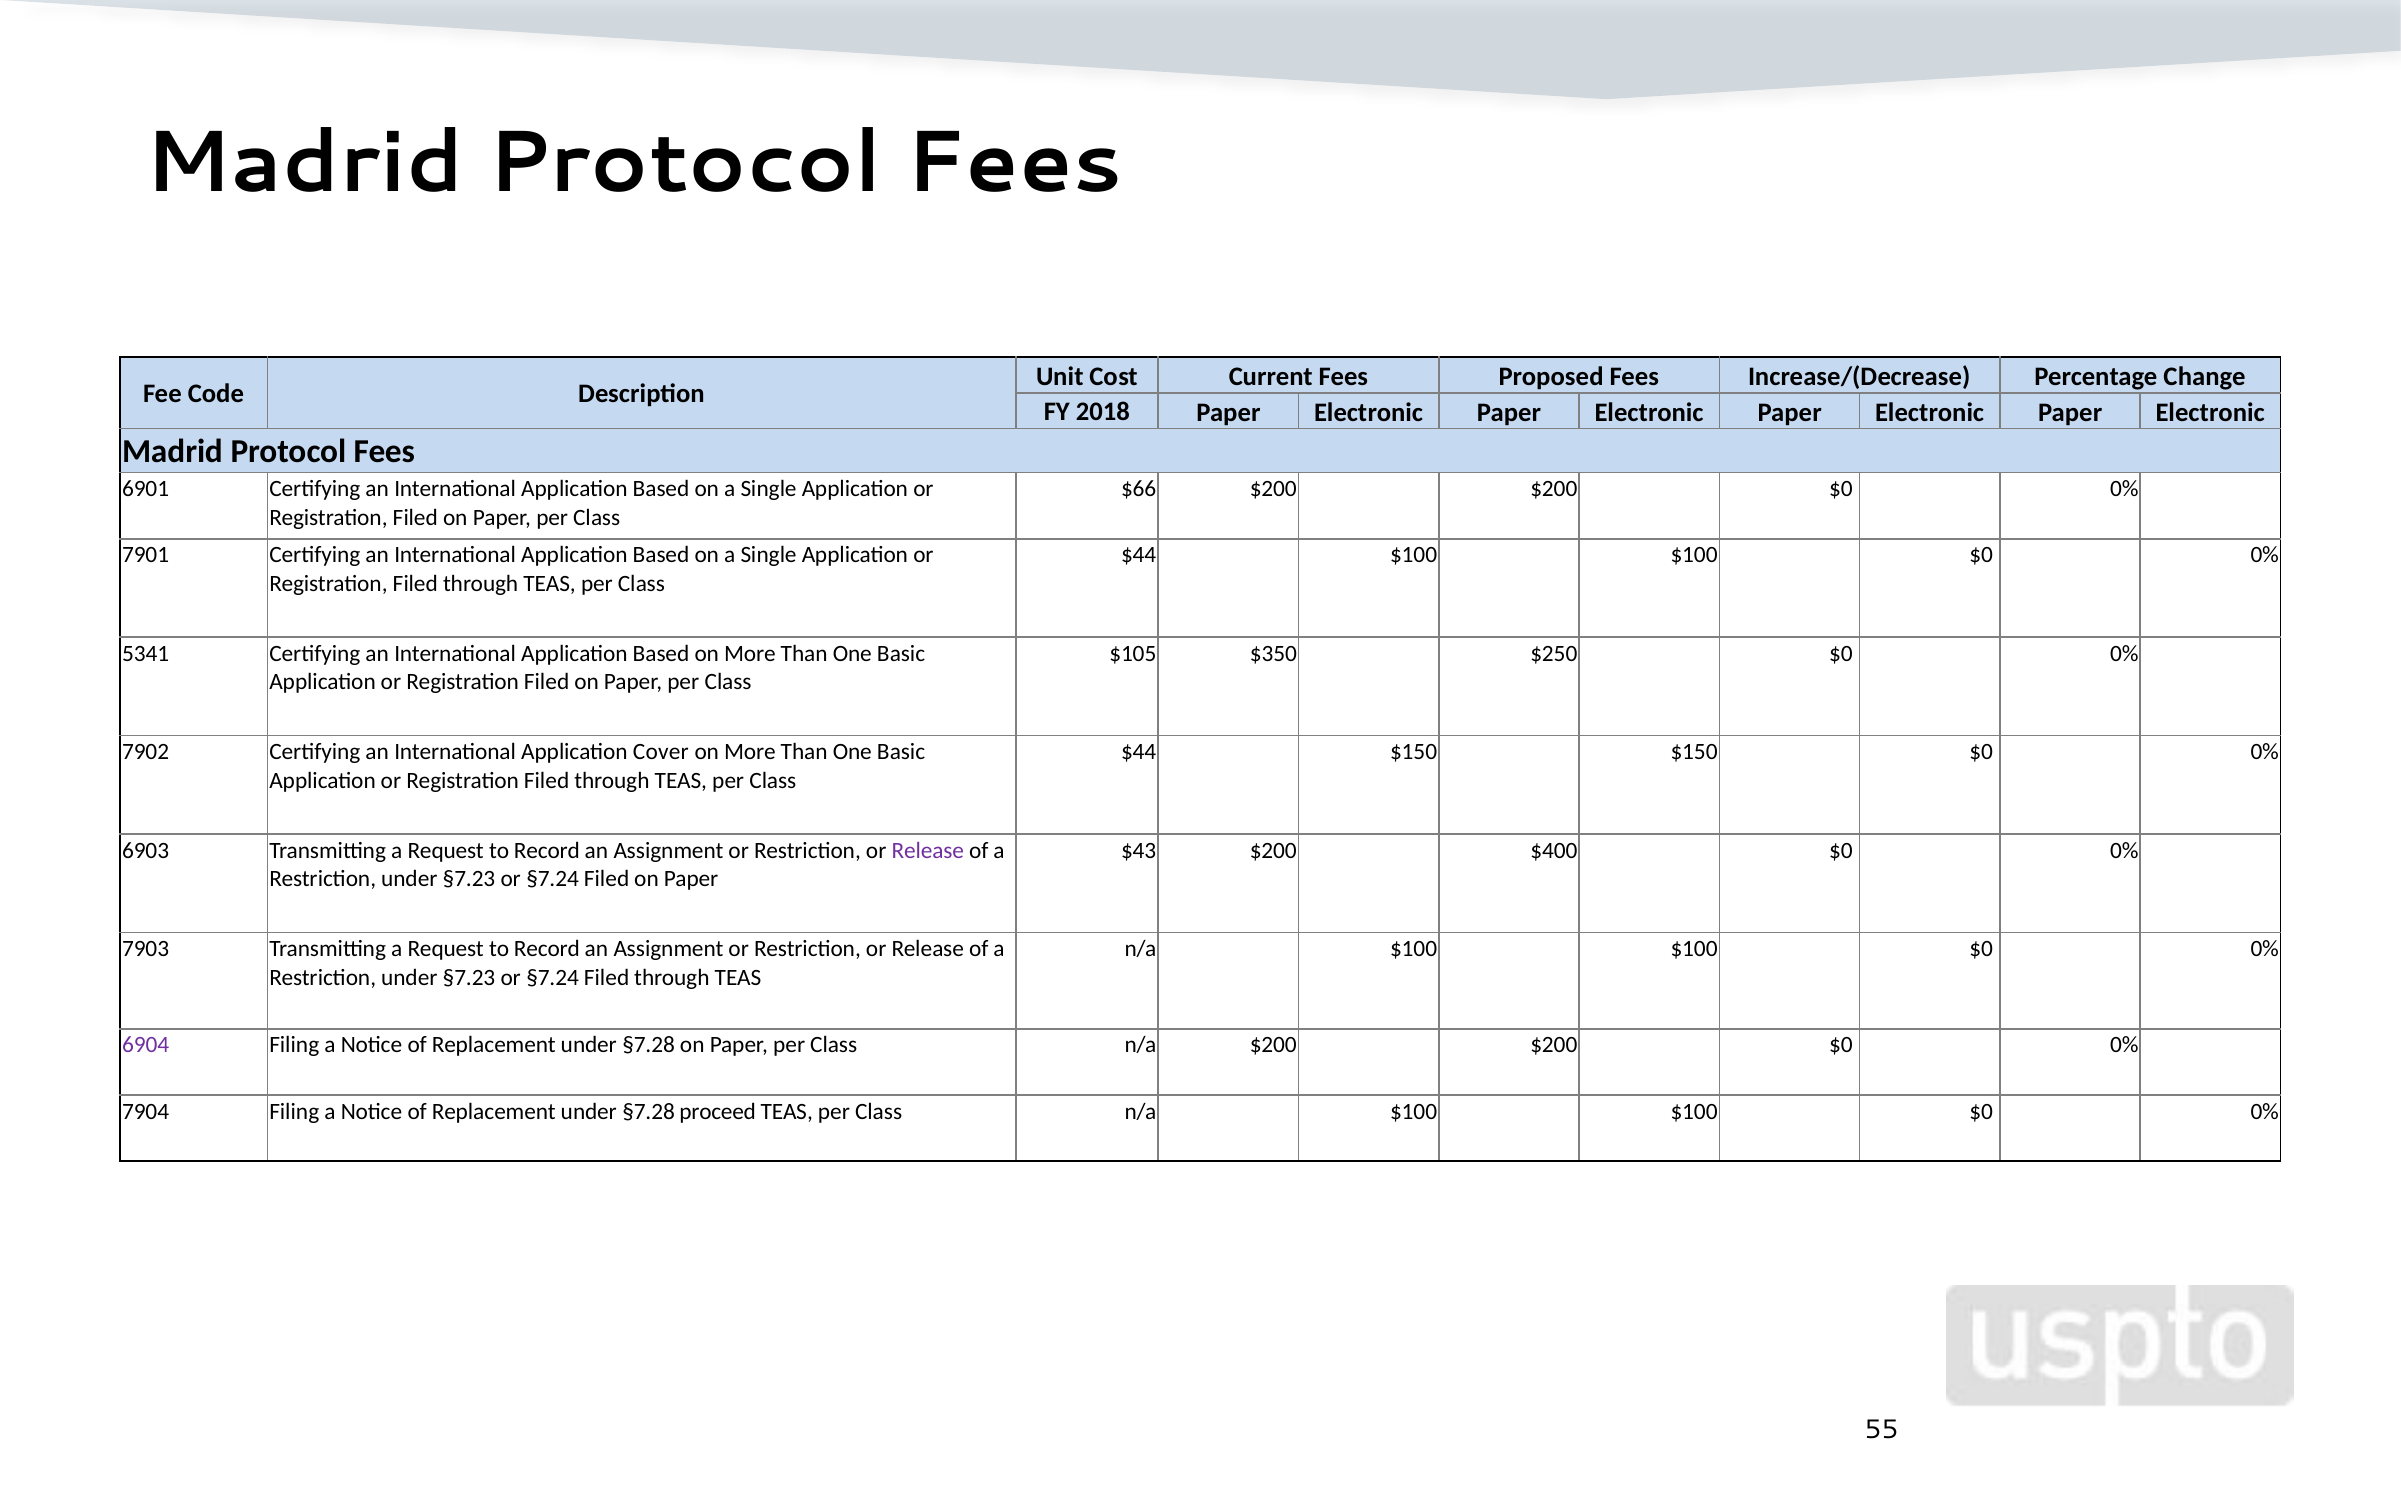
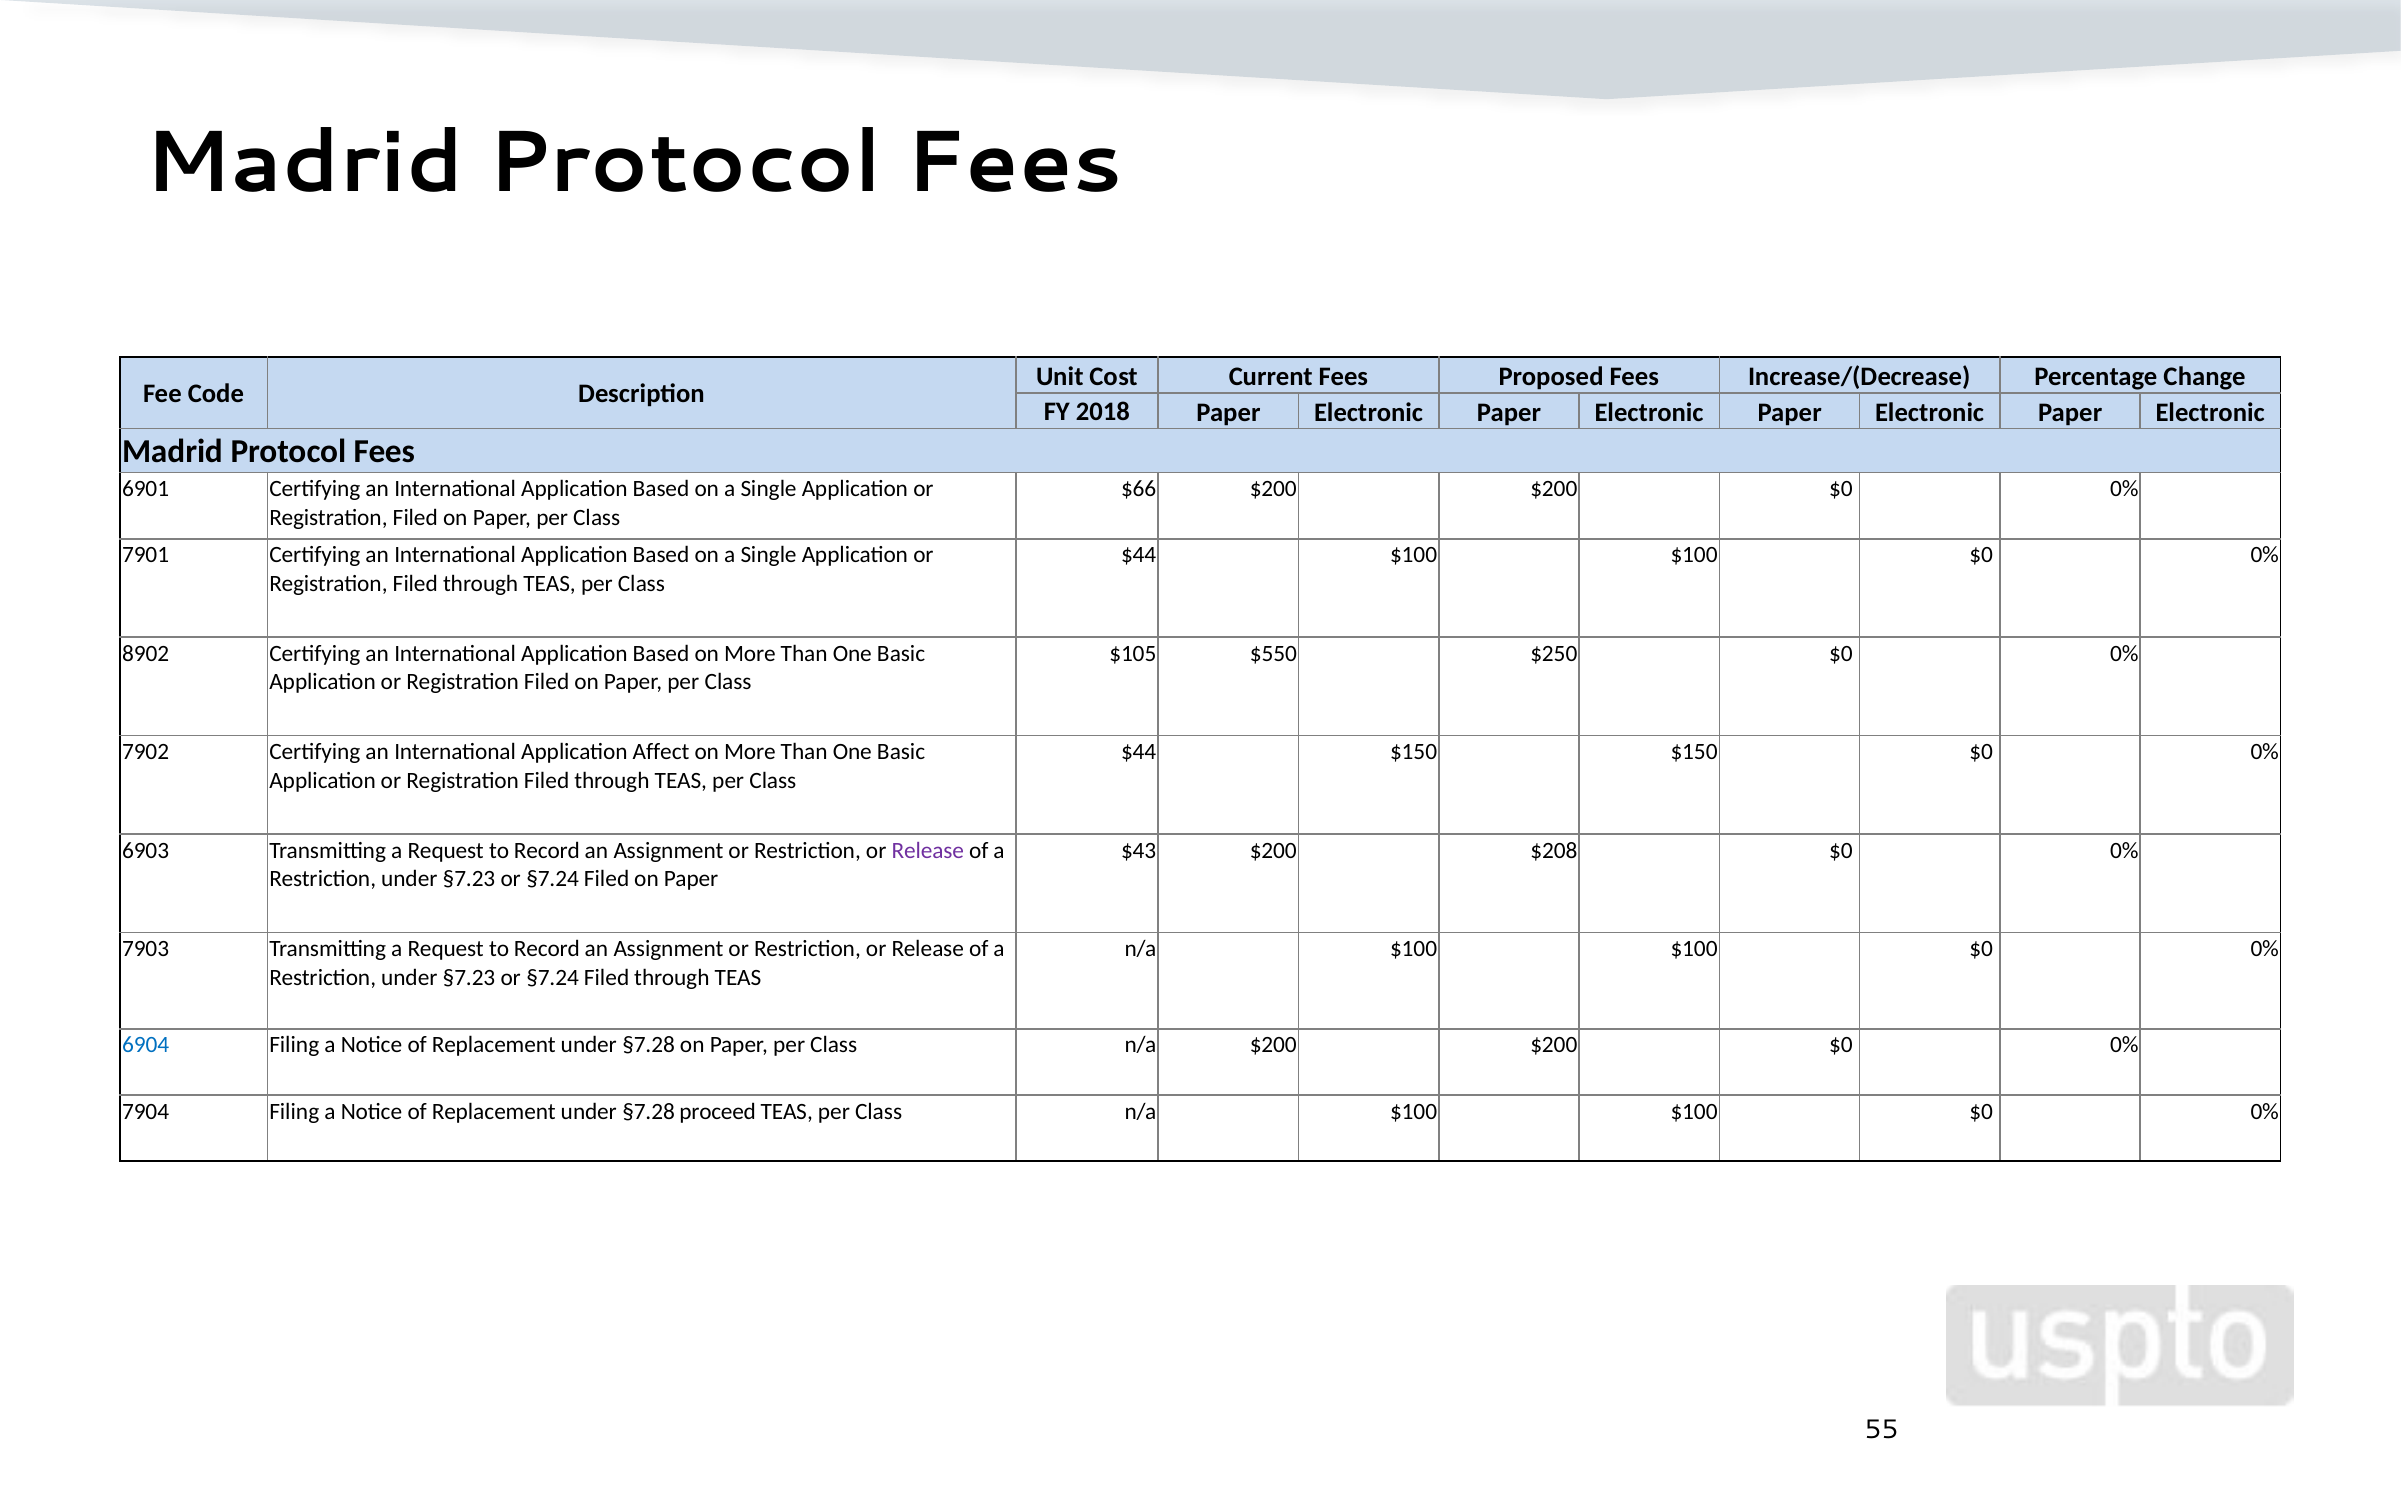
5341: 5341 -> 8902
$350: $350 -> $550
Cover: Cover -> Affect
$400: $400 -> $208
6904 colour: purple -> blue
